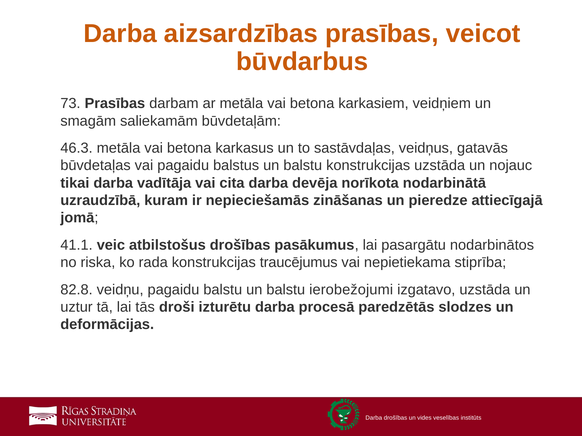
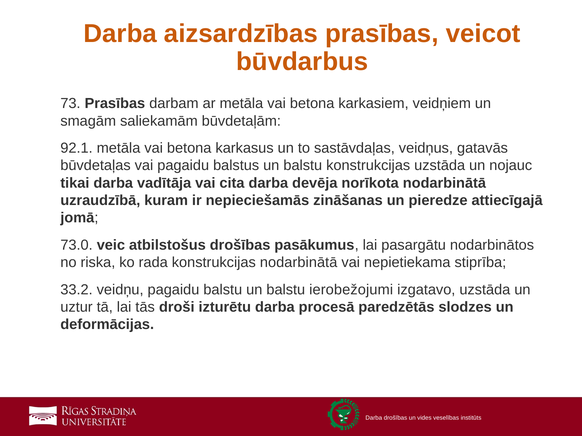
46.3: 46.3 -> 92.1
41.1: 41.1 -> 73.0
konstrukcijas traucējumus: traucējumus -> nodarbinātā
82.8: 82.8 -> 33.2
